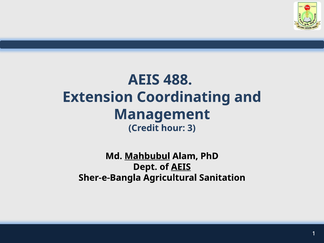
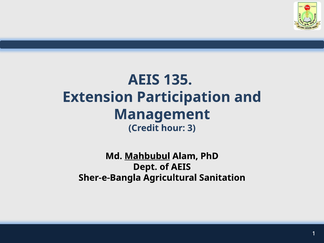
488: 488 -> 135
Coordinating: Coordinating -> Participation
AEIS at (181, 167) underline: present -> none
